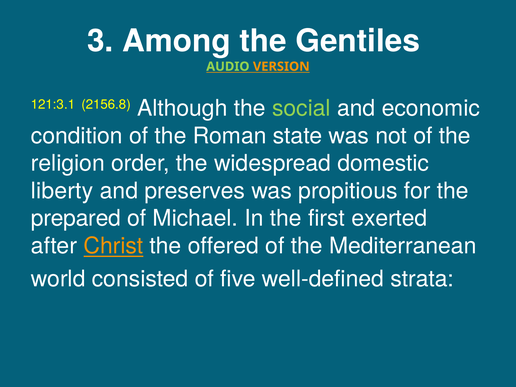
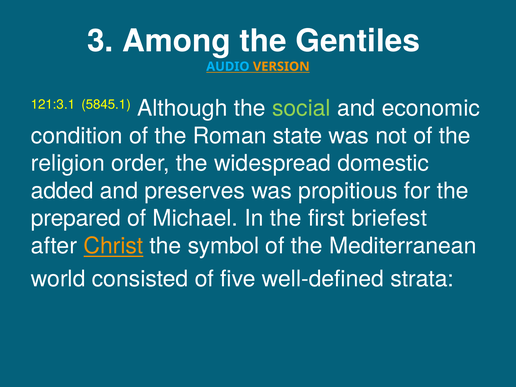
AUDIO colour: light green -> light blue
2156.8: 2156.8 -> 5845.1
liberty: liberty -> added
exerted: exerted -> briefest
offered: offered -> symbol
